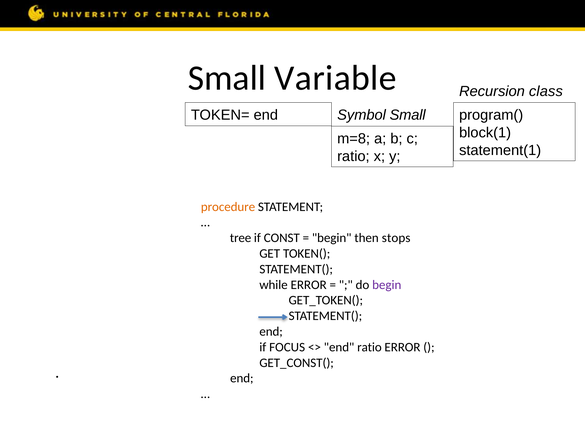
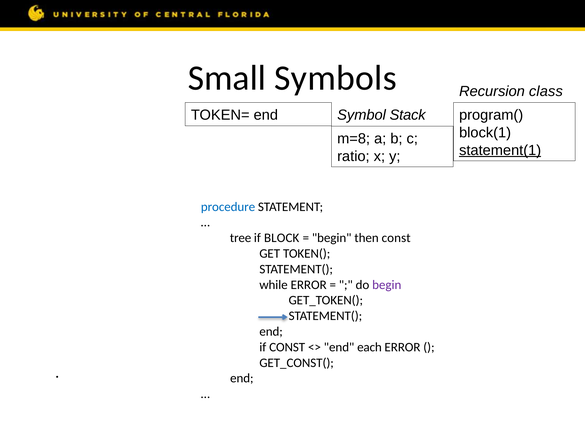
Variable: Variable -> Symbols
Symbol Small: Small -> Stack
statement(1 underline: none -> present
procedure at (228, 207) colour: orange -> blue
if CONST: CONST -> BLOCK
then stops: stops -> const
if FOCUS: FOCUS -> CONST
end ratio: ratio -> each
